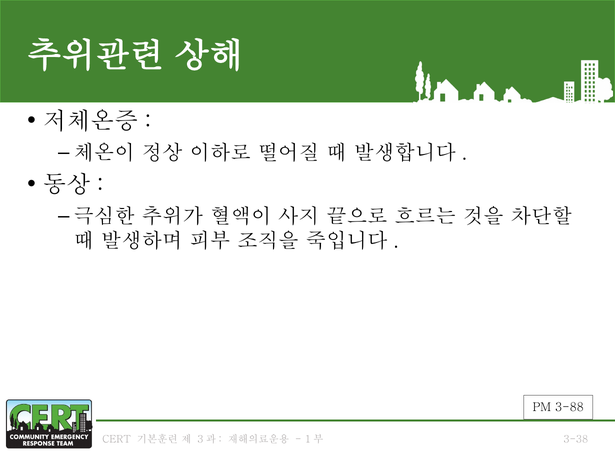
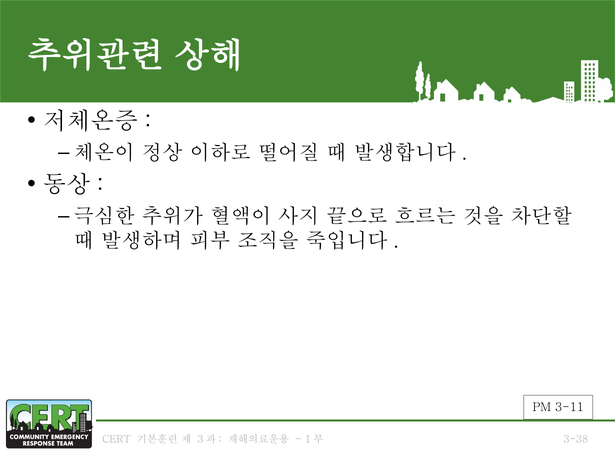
3-88: 3-88 -> 3-11
